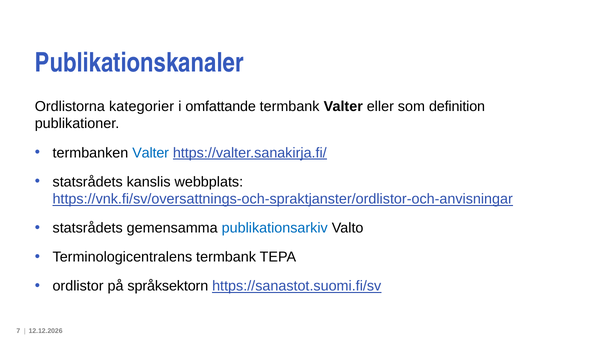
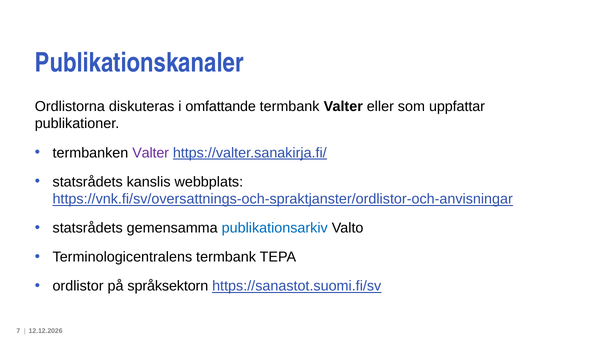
kategorier: kategorier -> diskuteras
definition: definition -> uppfattar
Valter at (151, 153) colour: blue -> purple
